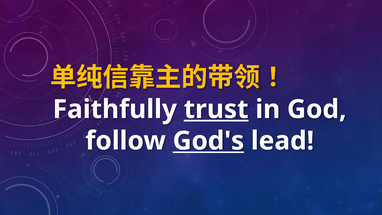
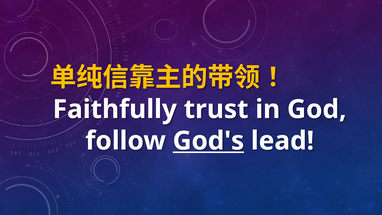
trust underline: present -> none
